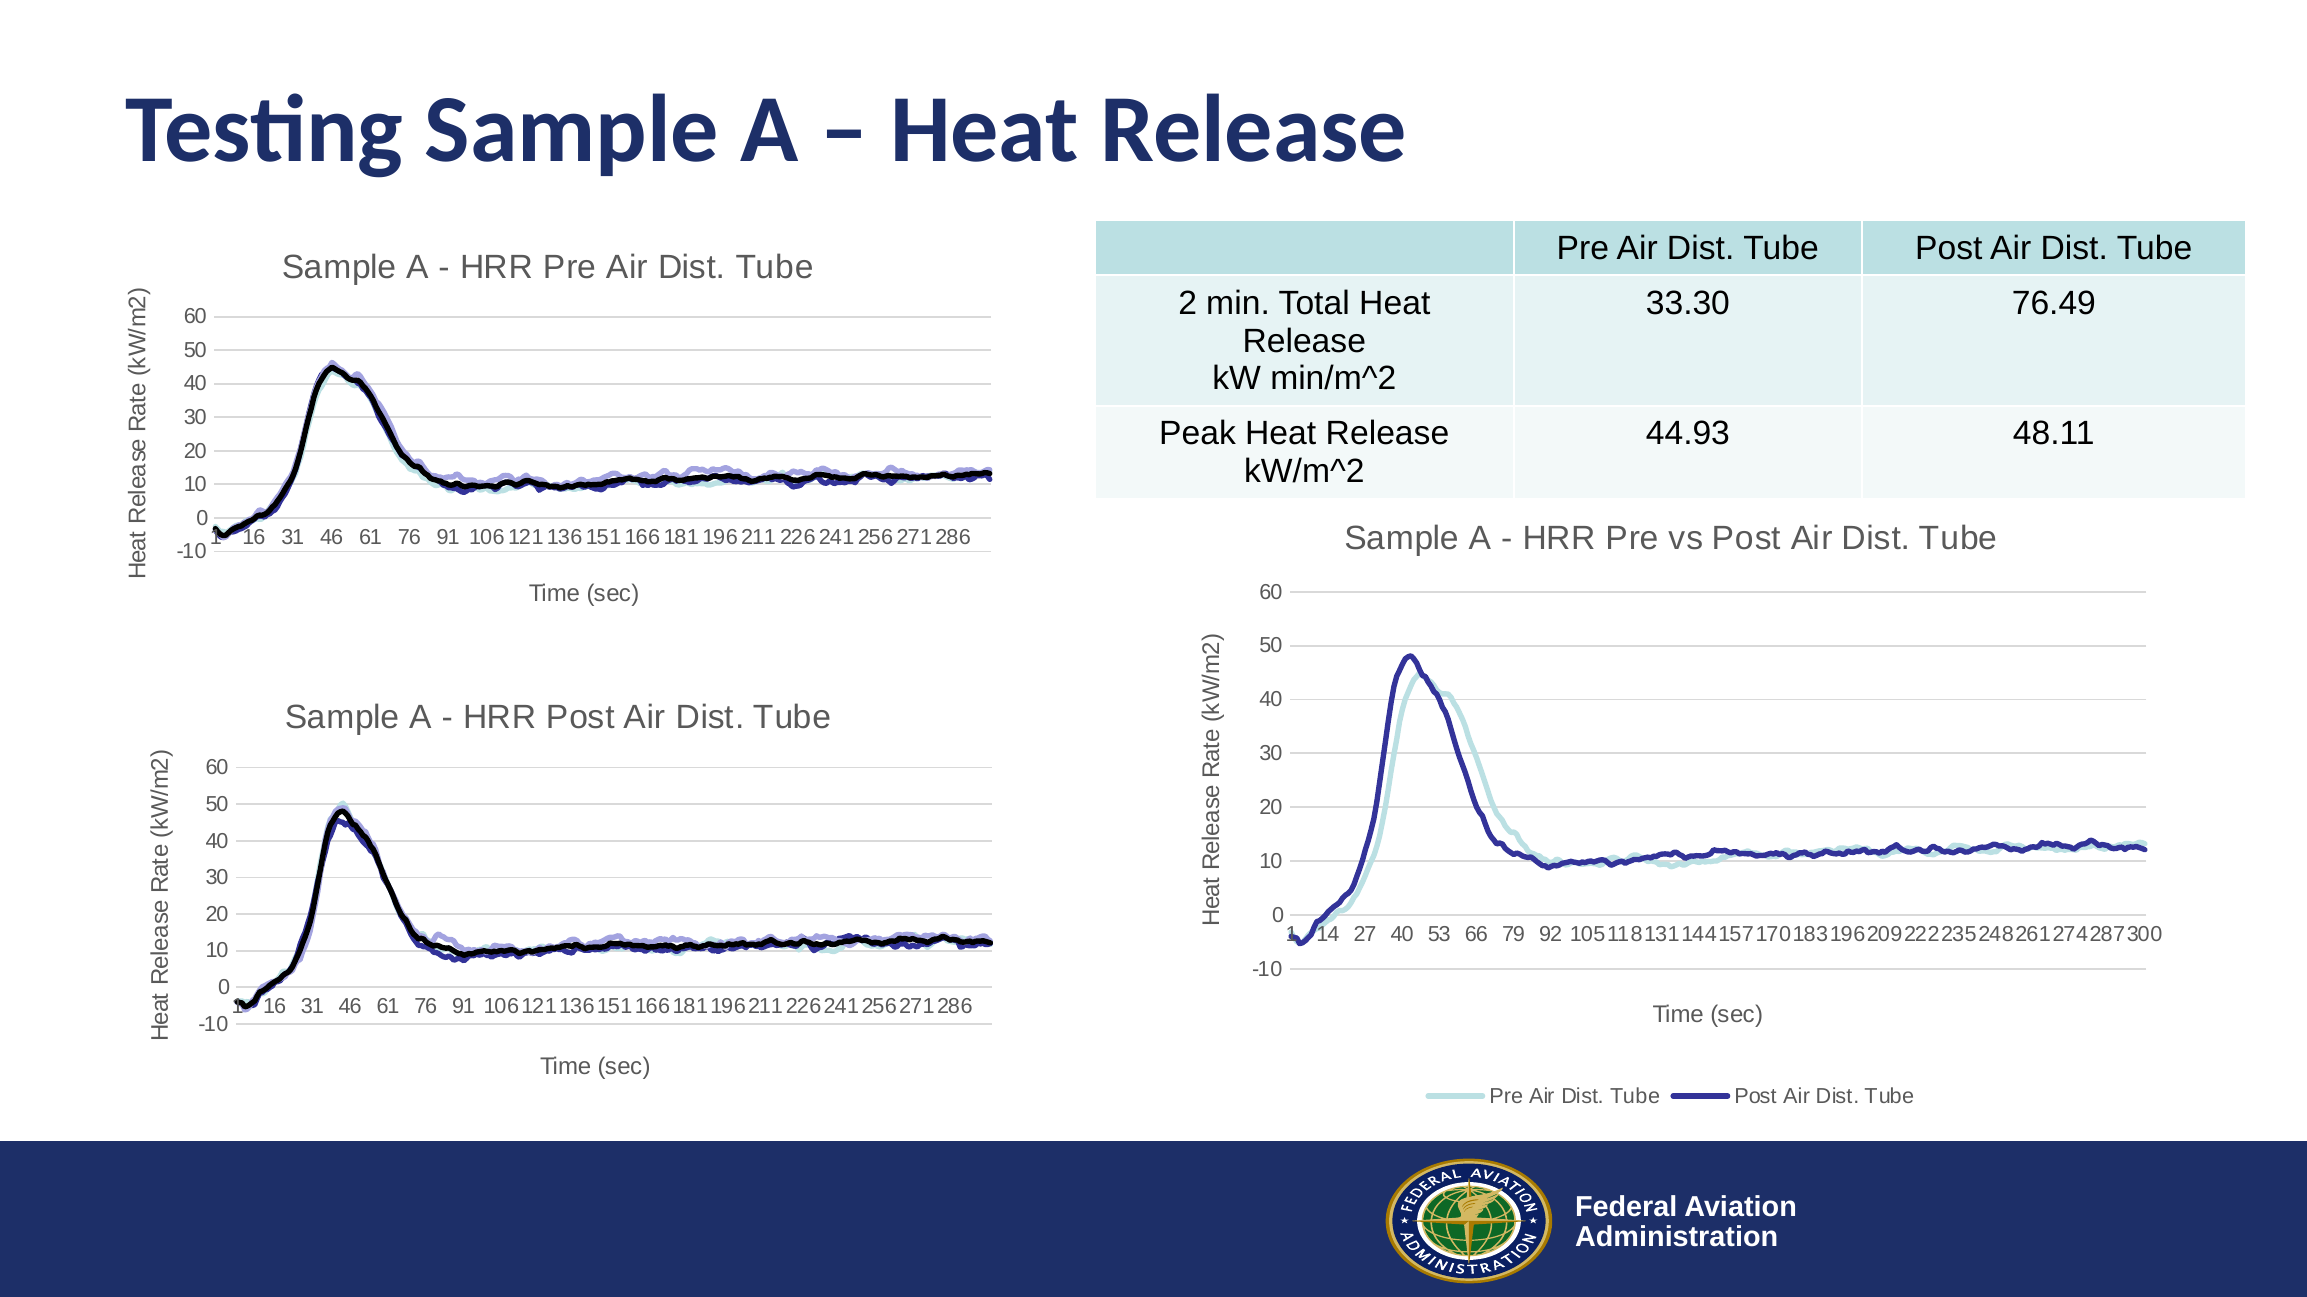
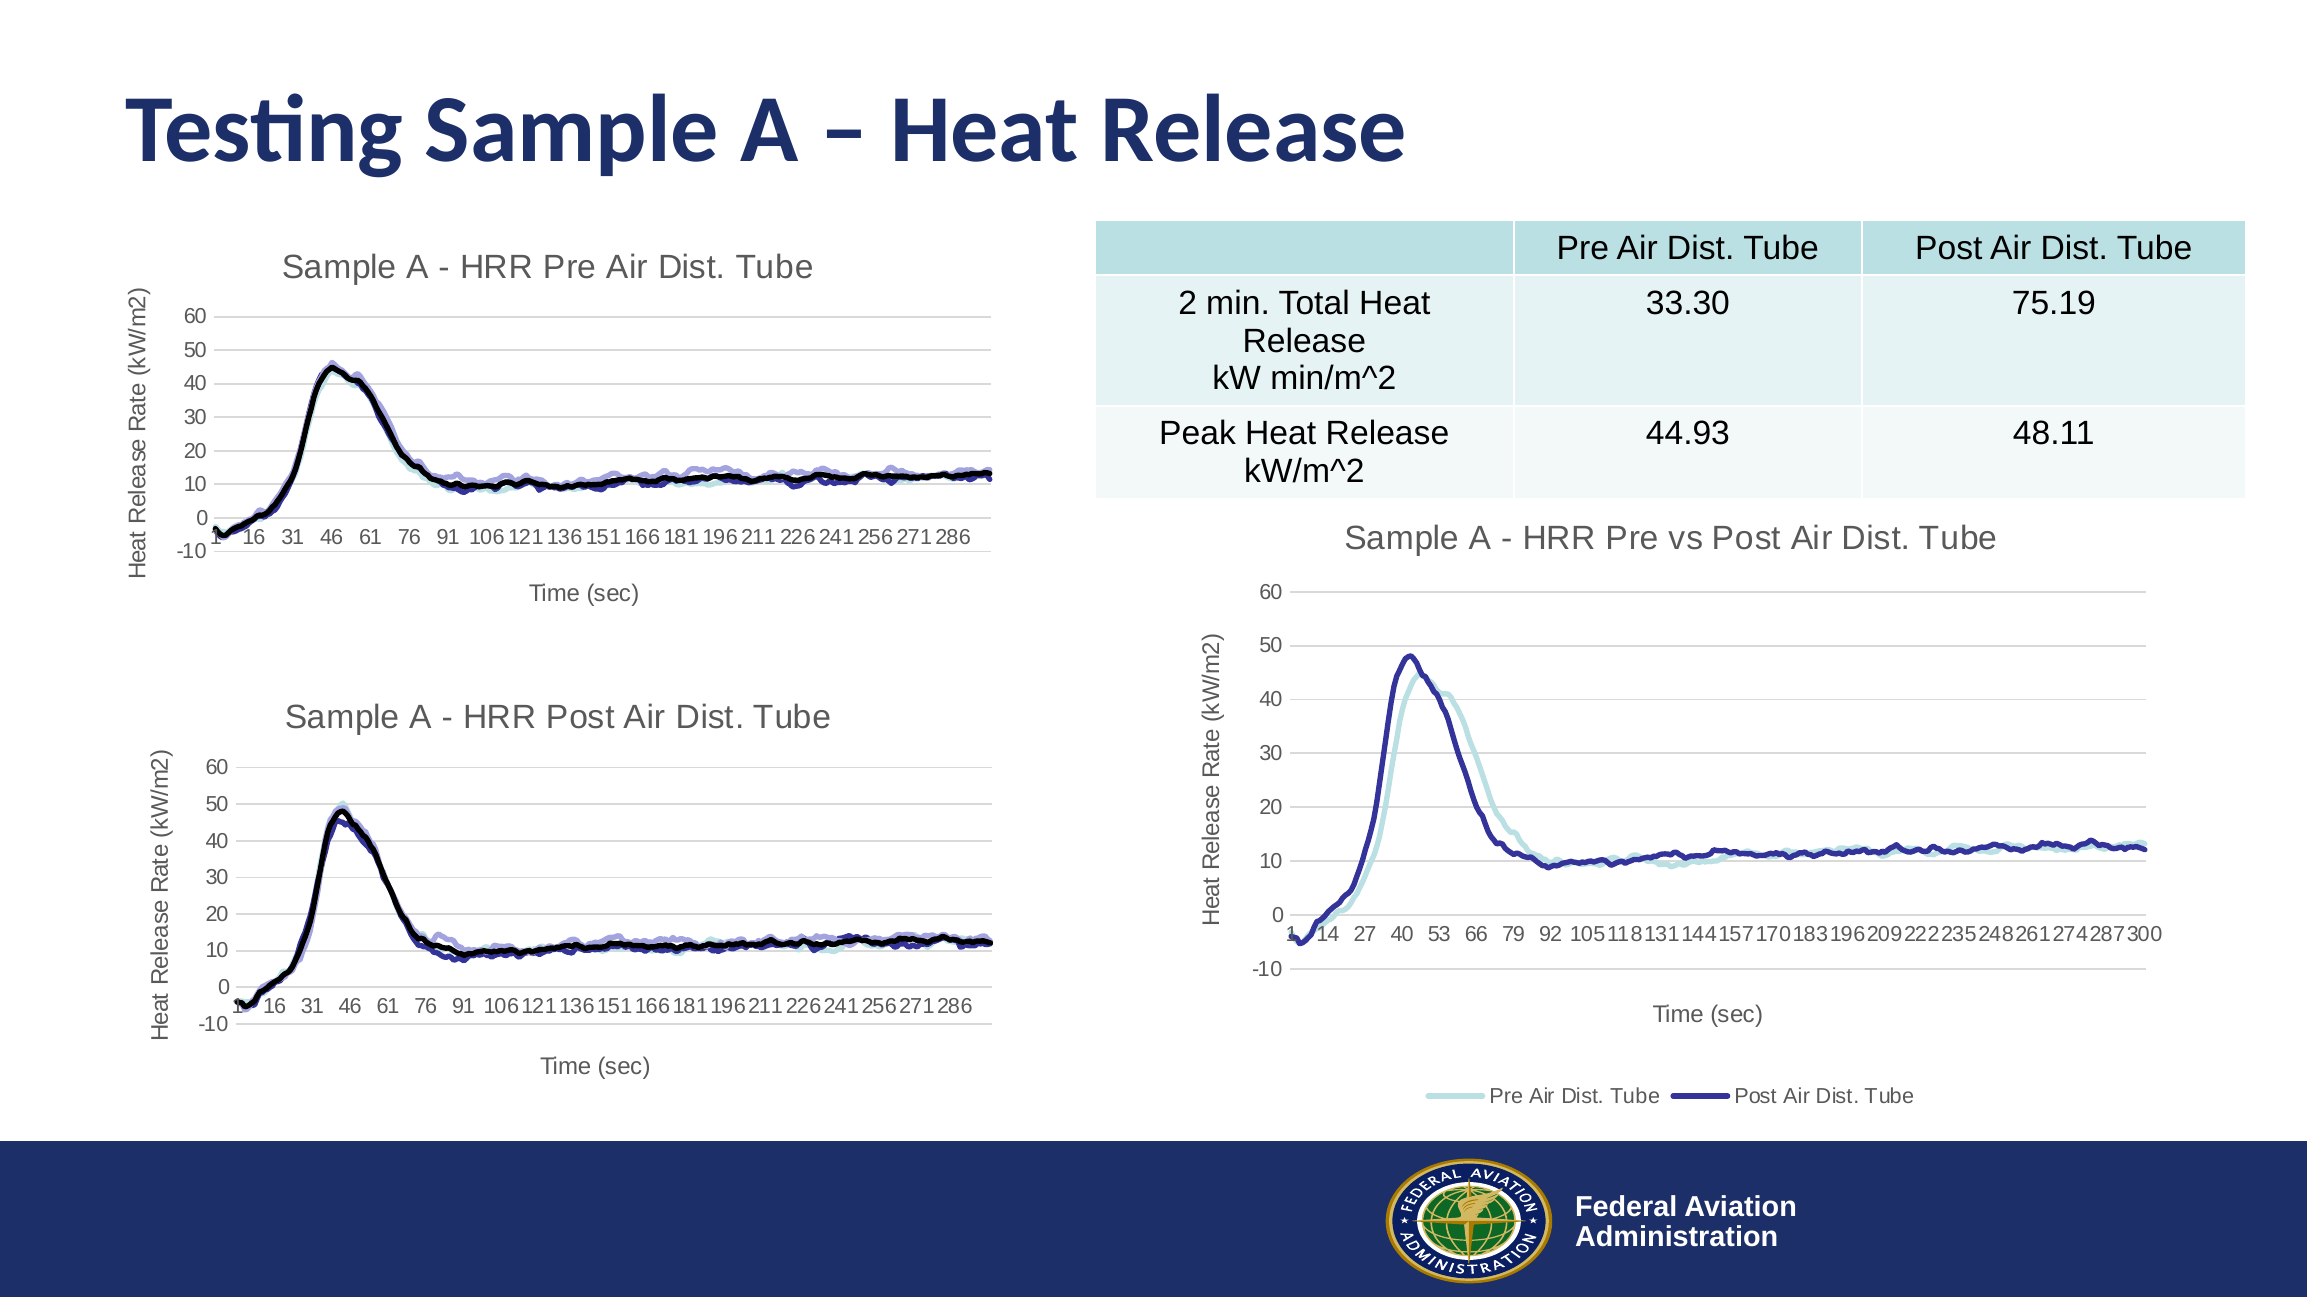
76.49: 76.49 -> 75.19
